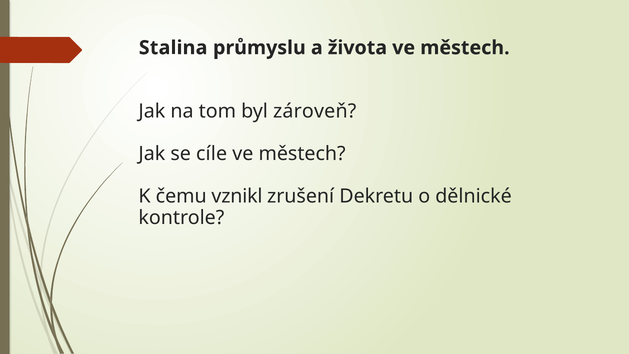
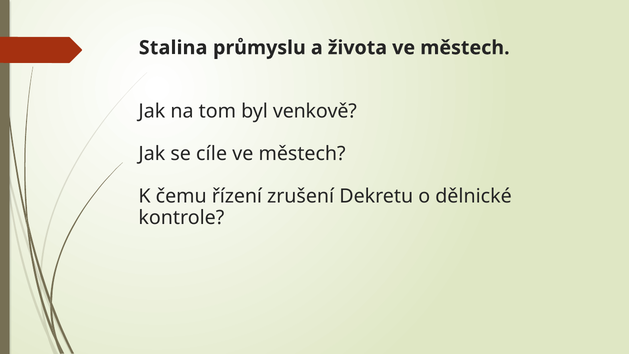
zároveň: zároveň -> venkově
vznikl: vznikl -> řízení
